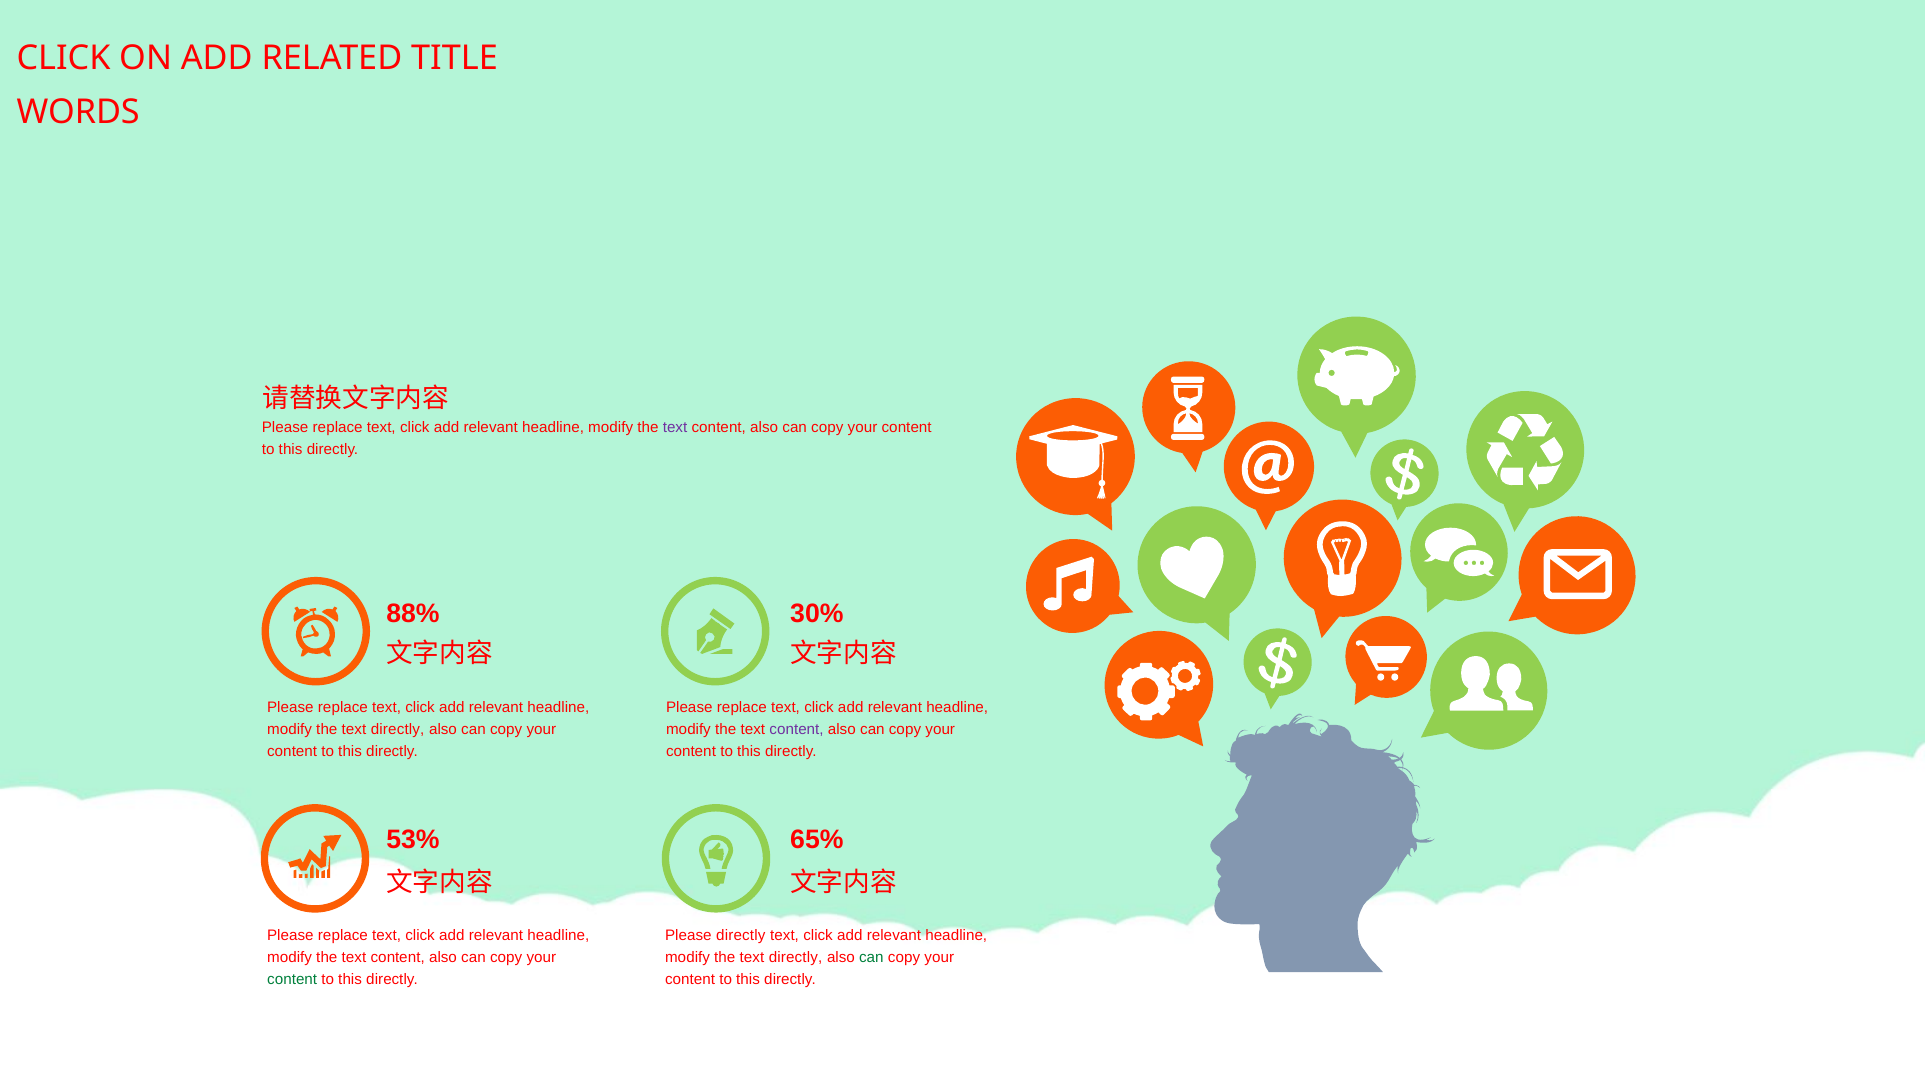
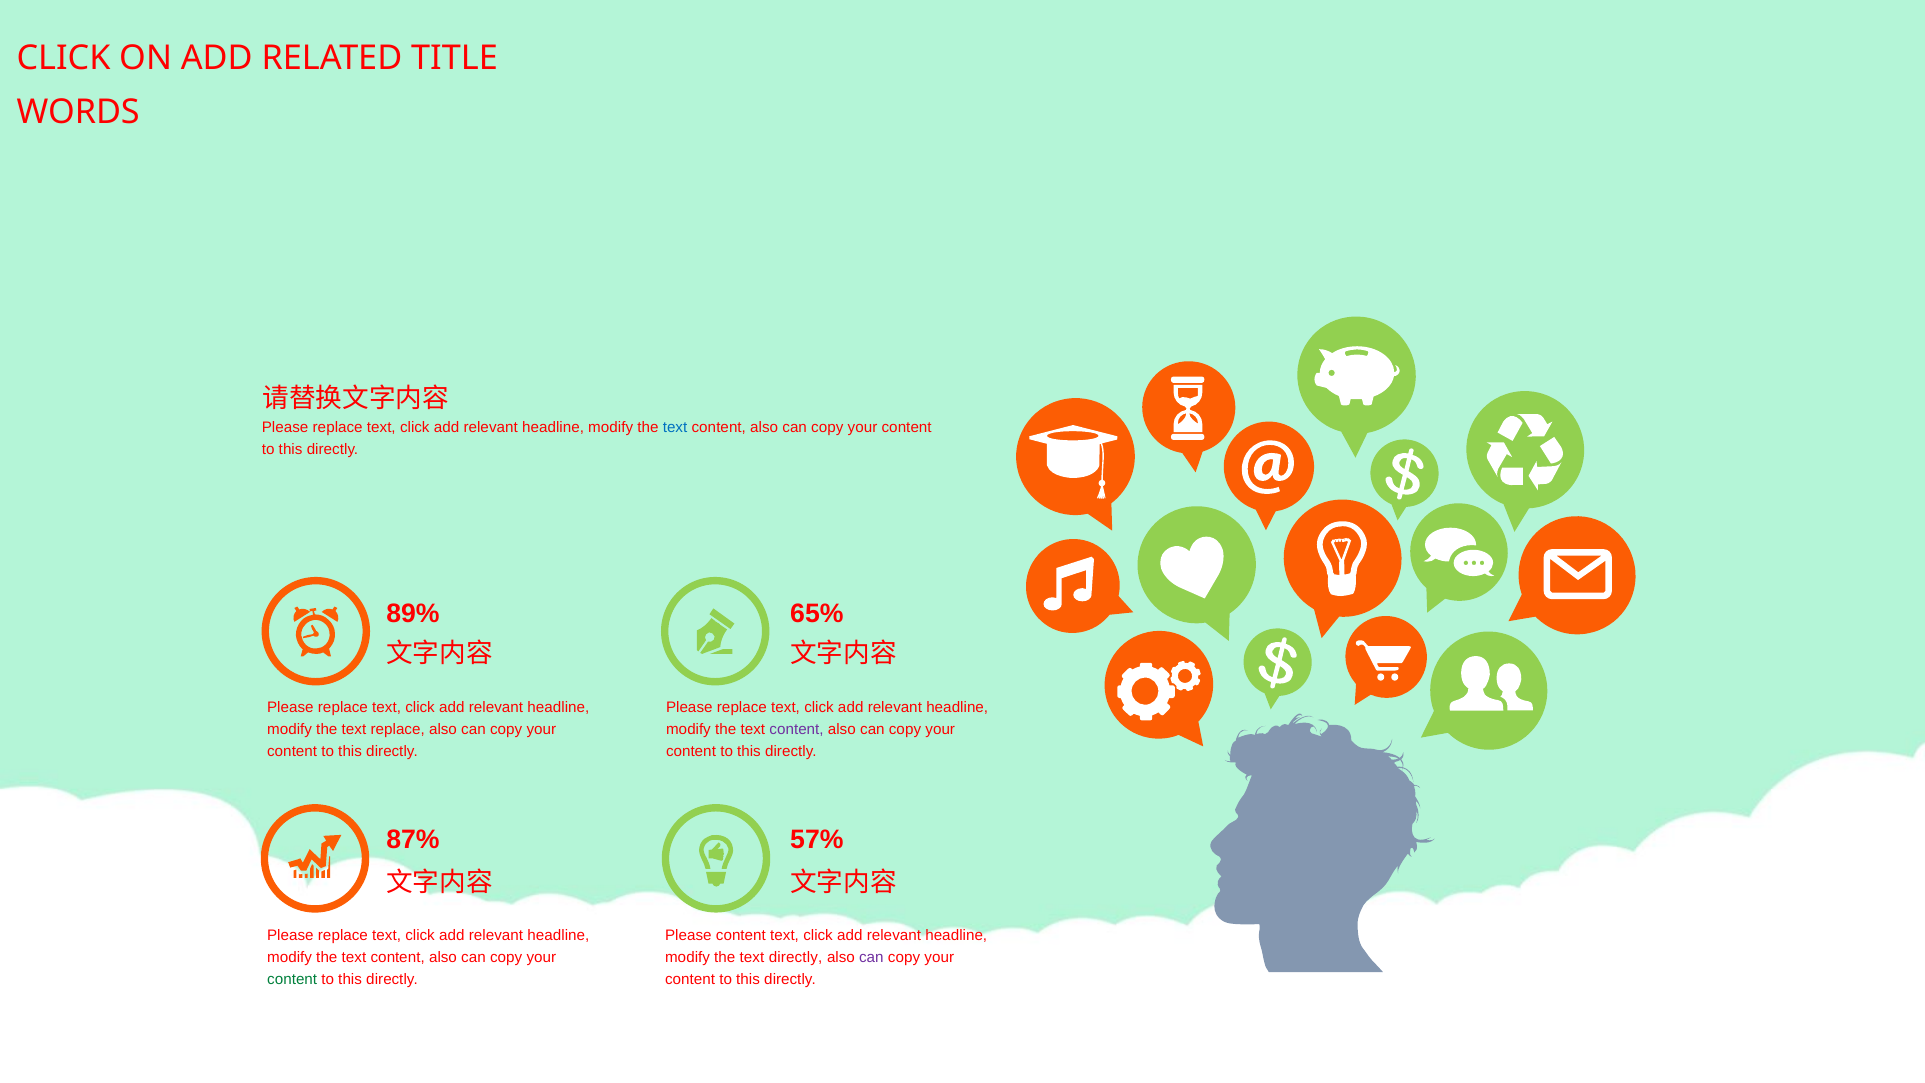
text at (675, 428) colour: purple -> blue
88%: 88% -> 89%
30%: 30% -> 65%
directly at (398, 729): directly -> replace
53%: 53% -> 87%
65%: 65% -> 57%
Please directly: directly -> content
can at (871, 957) colour: green -> purple
